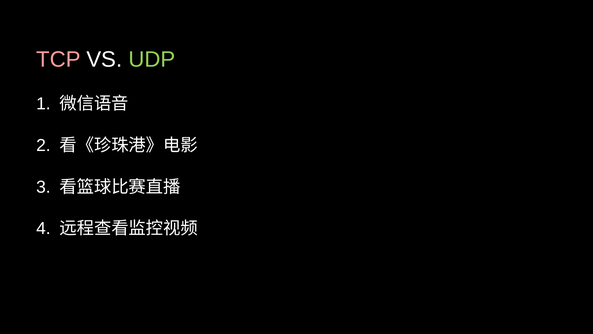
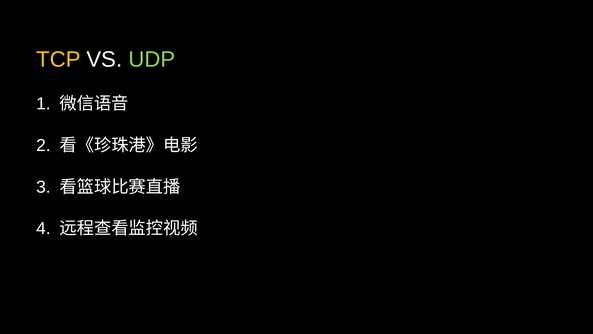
TCP colour: pink -> yellow
